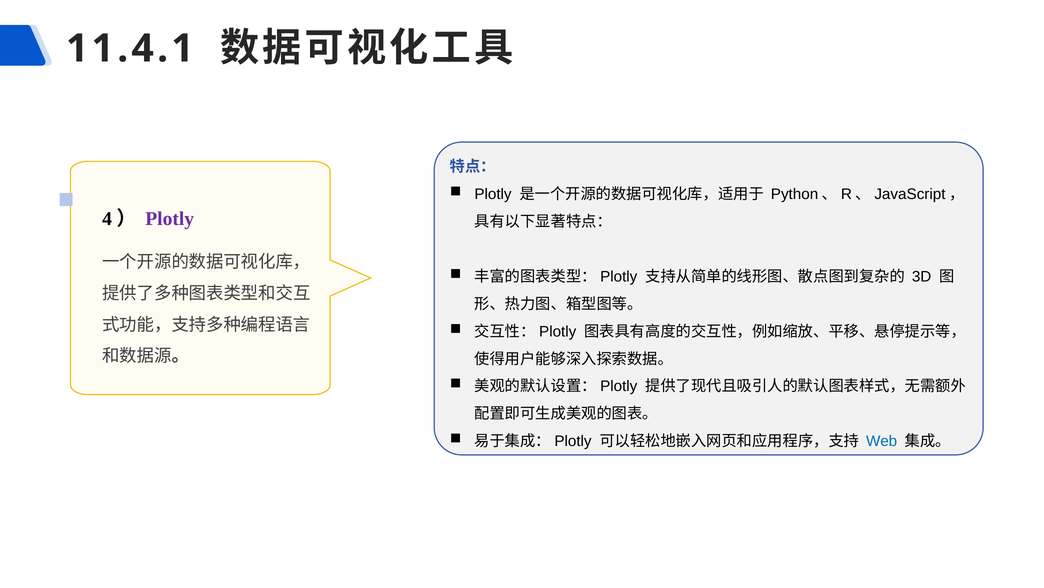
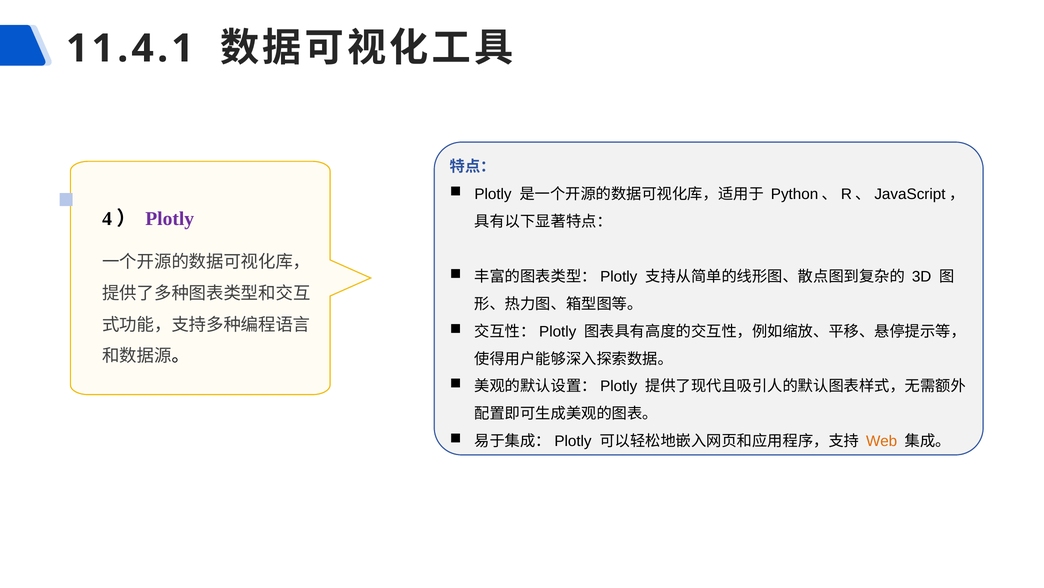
Web colour: blue -> orange
